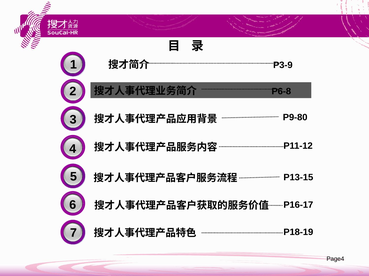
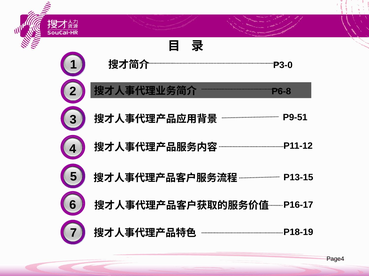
P3-9: P3-9 -> P3-0
P9-80: P9-80 -> P9-51
